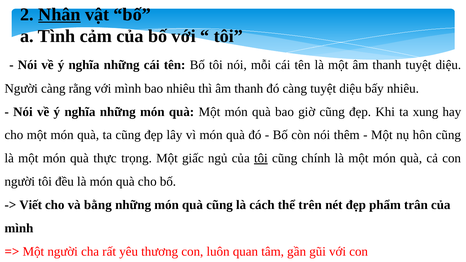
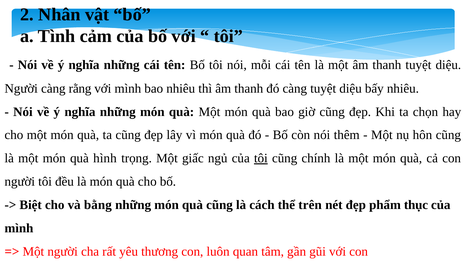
Nhân underline: present -> none
xung: xung -> chọn
thực: thực -> hình
Viết: Viết -> Biệt
trân: trân -> thục
